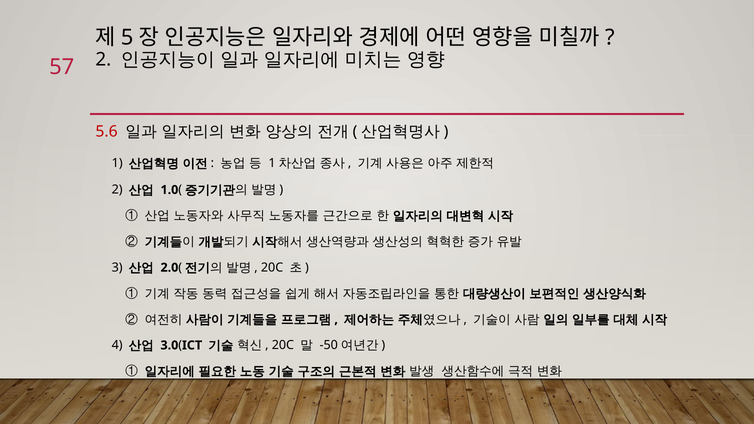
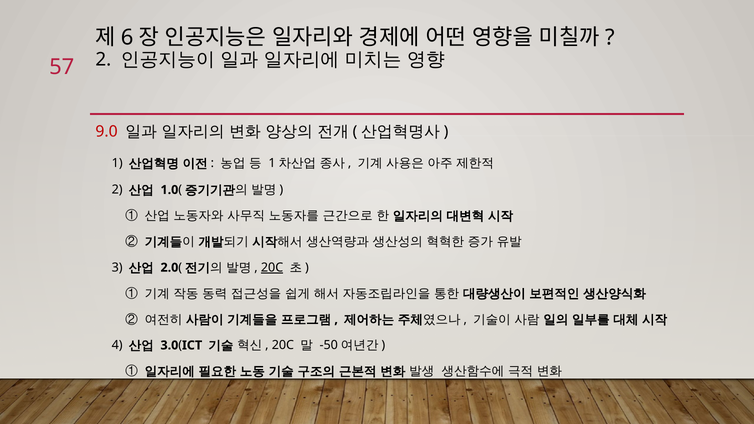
5: 5 -> 6
5.6: 5.6 -> 9.0
20C at (272, 268) underline: none -> present
